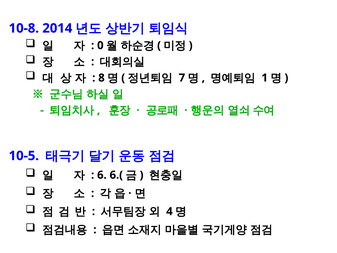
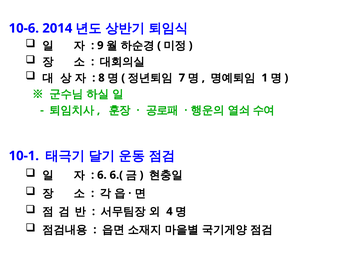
10-8: 10-8 -> 10-6
0: 0 -> 9
10-5: 10-5 -> 10-1
